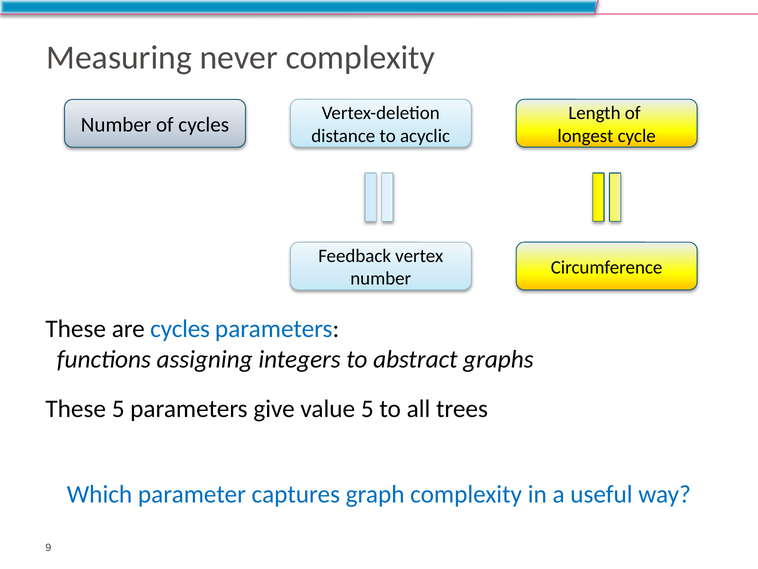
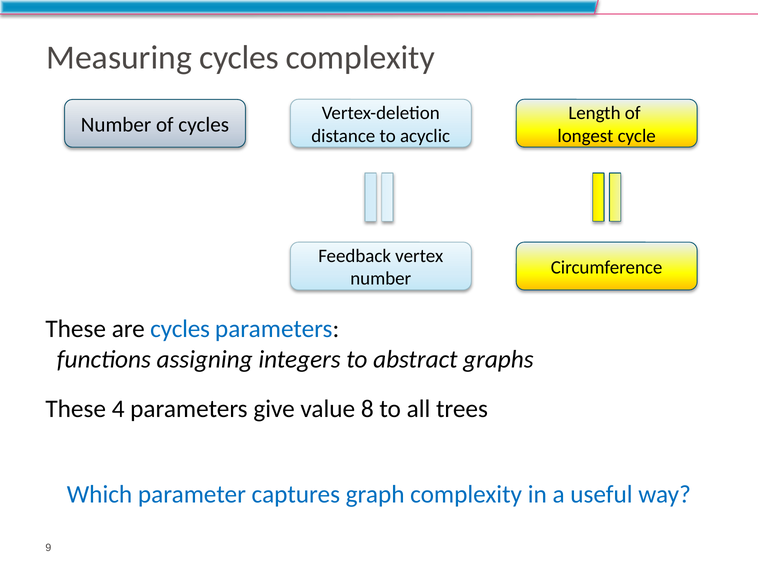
Measuring never: never -> cycles
These 5: 5 -> 4
value 5: 5 -> 8
